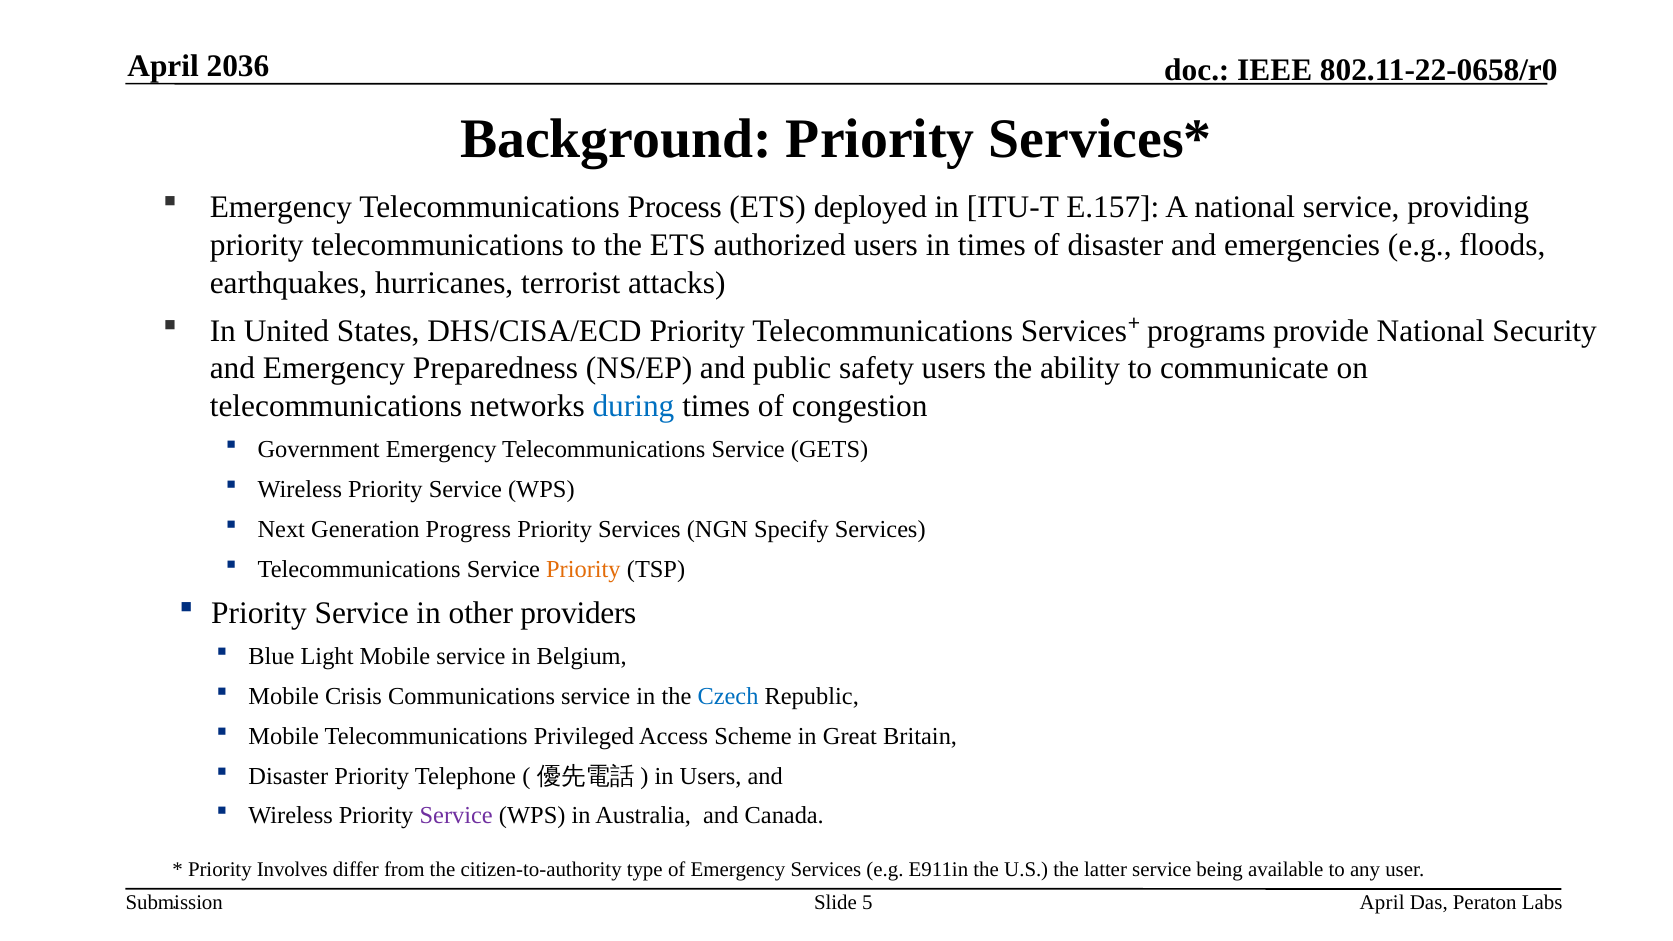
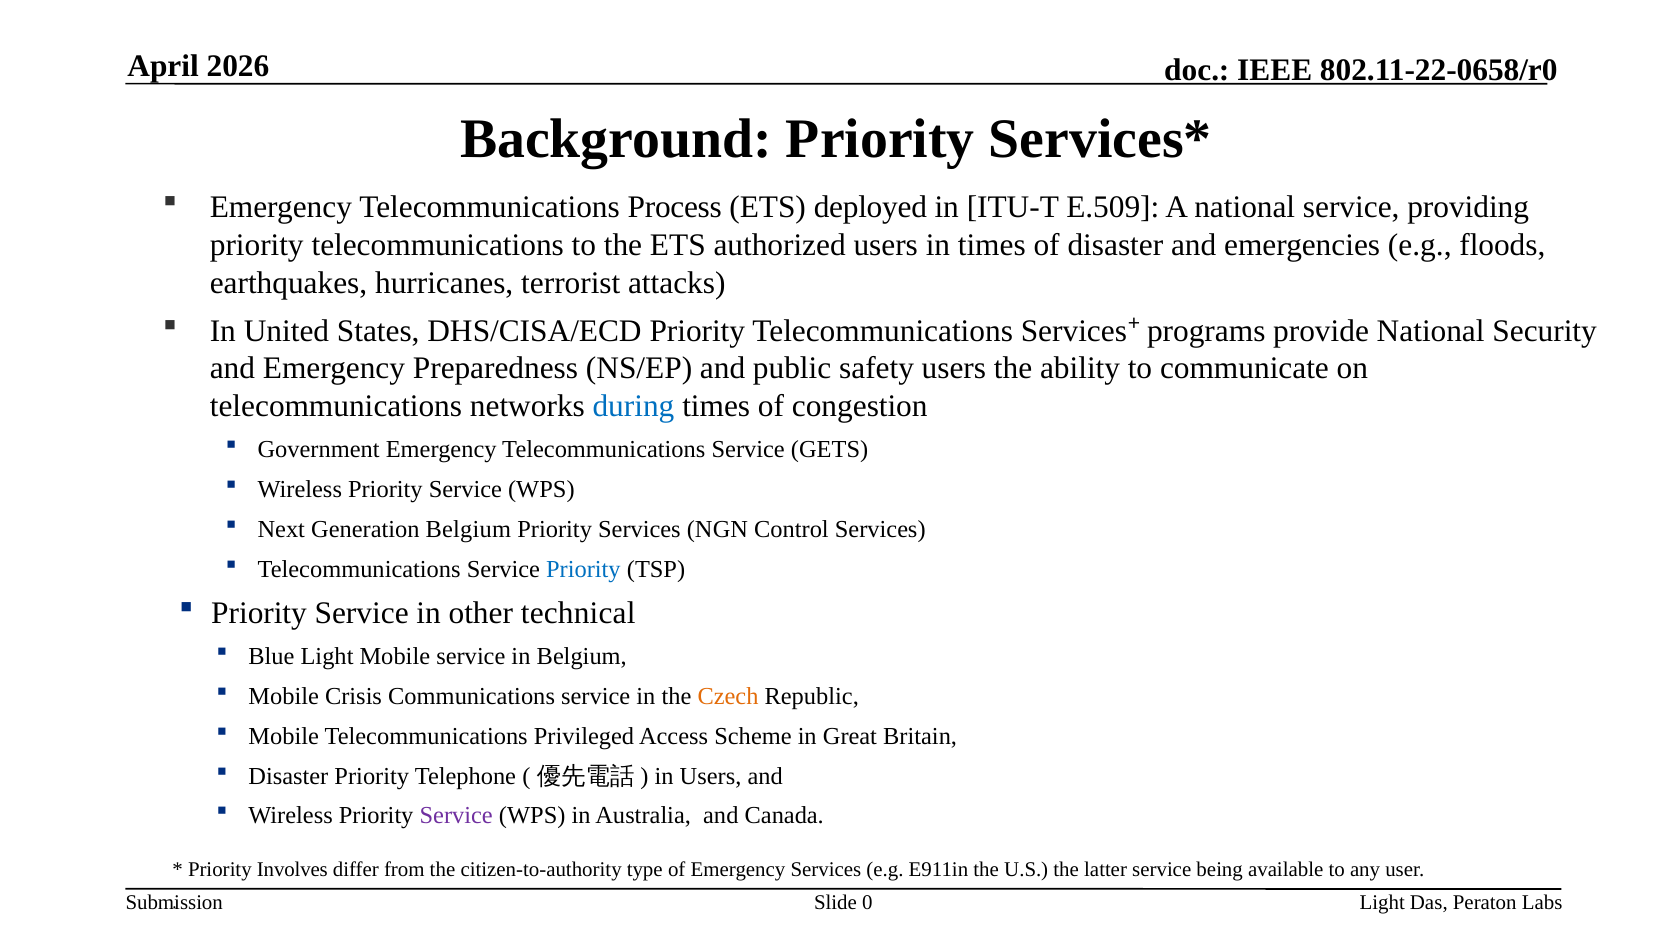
2036: 2036 -> 2026
E.157: E.157 -> E.509
Generation Progress: Progress -> Belgium
Specify: Specify -> Control
Priority at (583, 569) colour: orange -> blue
providers: providers -> technical
Czech colour: blue -> orange
5: 5 -> 0
April at (1382, 903): April -> Light
